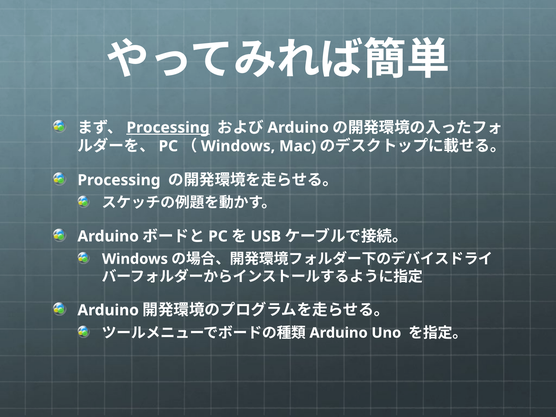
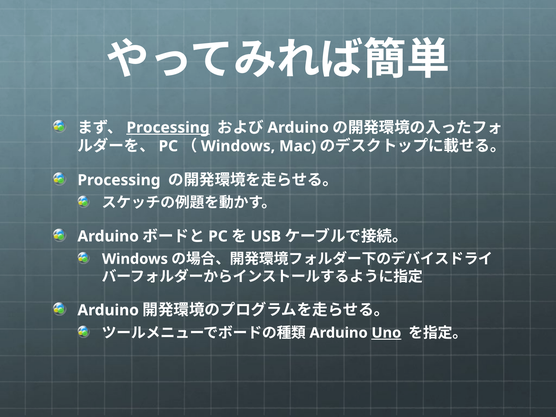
Uno underline: none -> present
